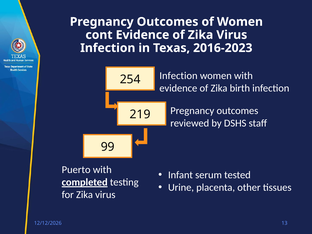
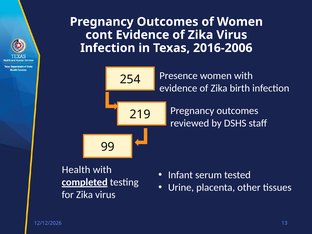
2016-2023: 2016-2023 -> 2016-2006
254 Infection: Infection -> Presence
Puerto: Puerto -> Health
